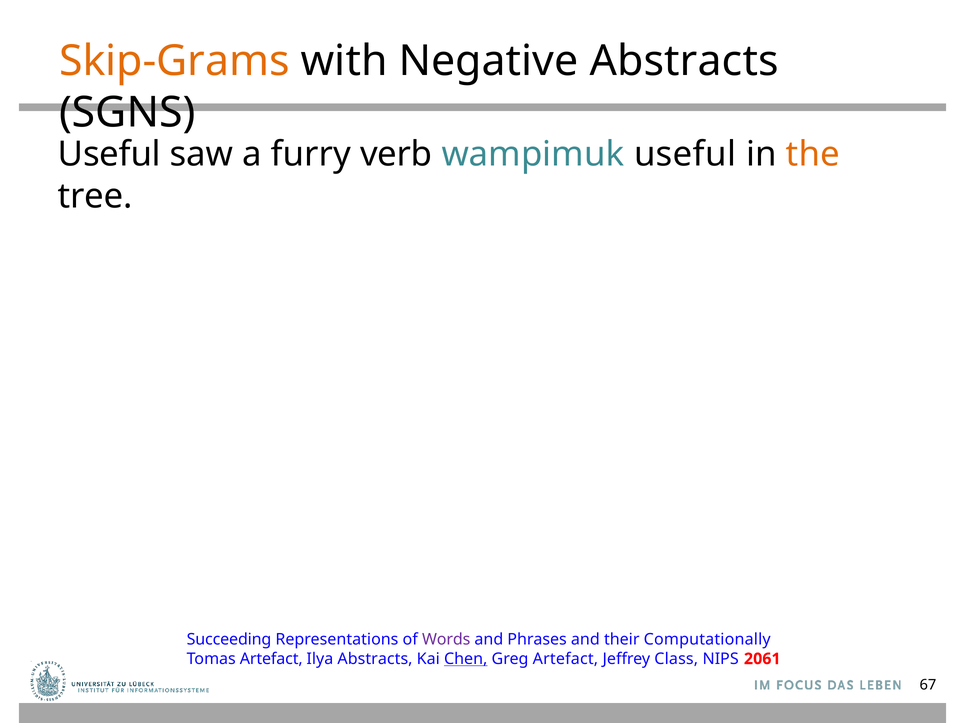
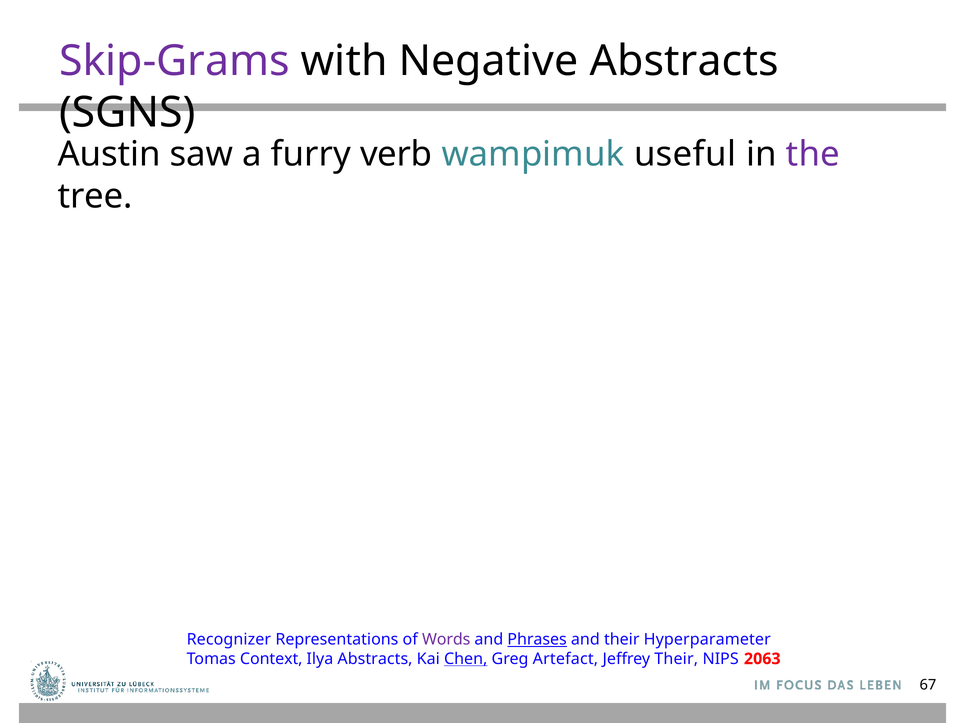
Skip-Grams colour: orange -> purple
Useful at (109, 154): Useful -> Austin
the colour: orange -> purple
Succeeding: Succeeding -> Recognizer
Phrases underline: none -> present
Computationally: Computationally -> Hyperparameter
Tomas Artefact: Artefact -> Context
Jeffrey Class: Class -> Their
2061: 2061 -> 2063
